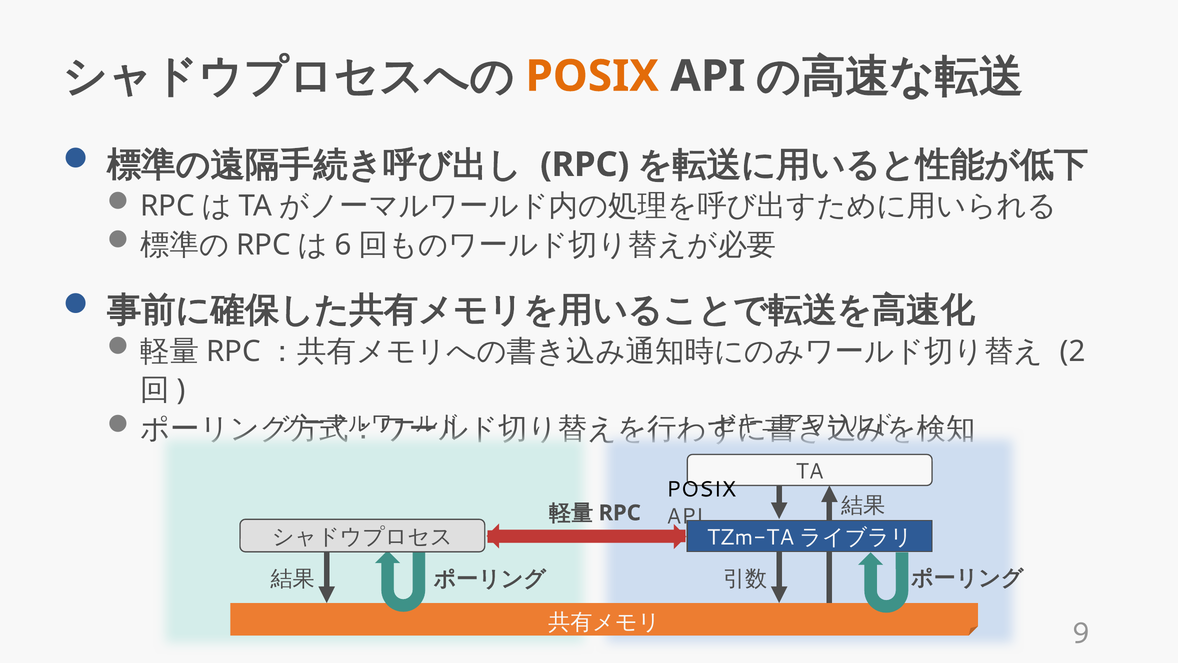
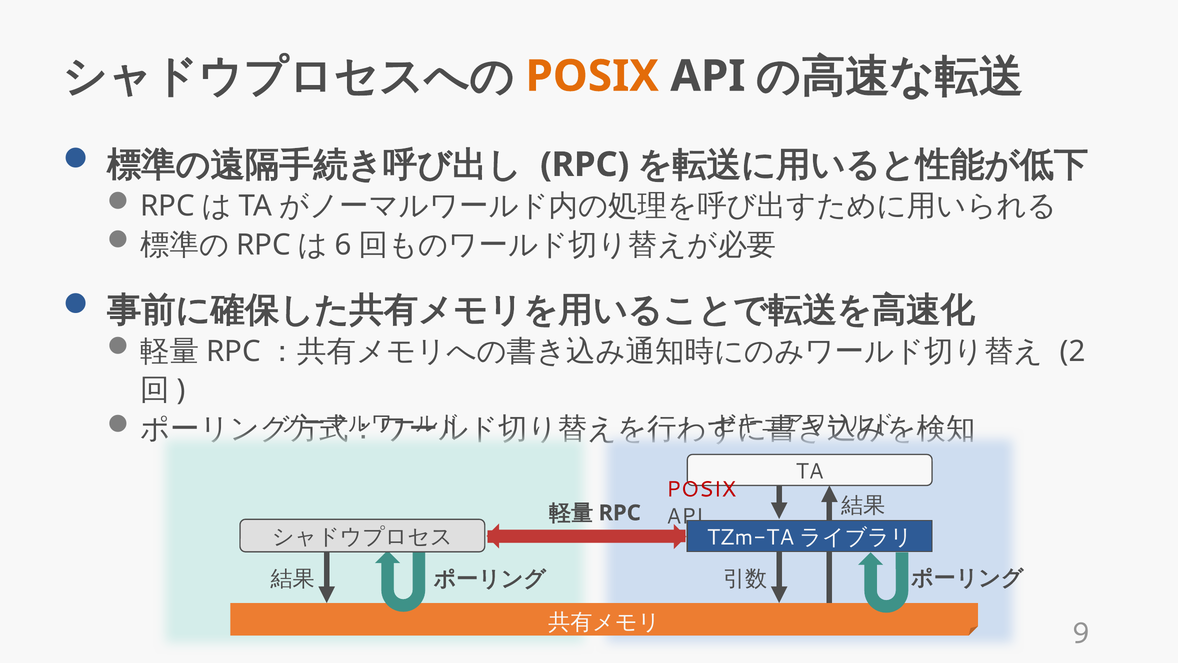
POSIX at (701, 489) colour: black -> red
